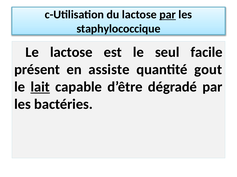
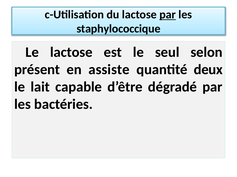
facile: facile -> selon
gout: gout -> deux
lait underline: present -> none
